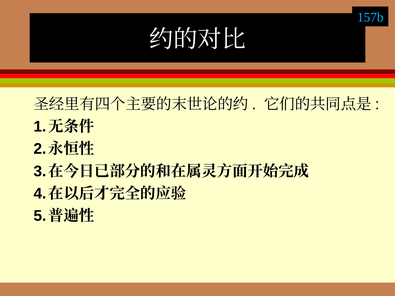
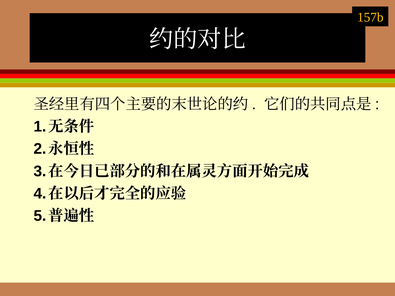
157b colour: light blue -> yellow
